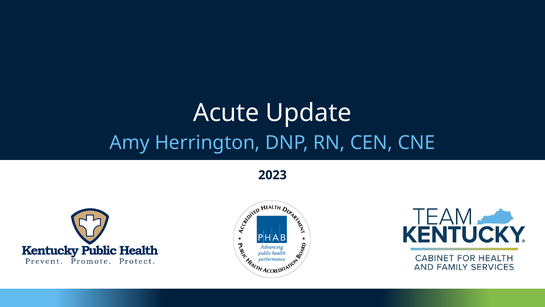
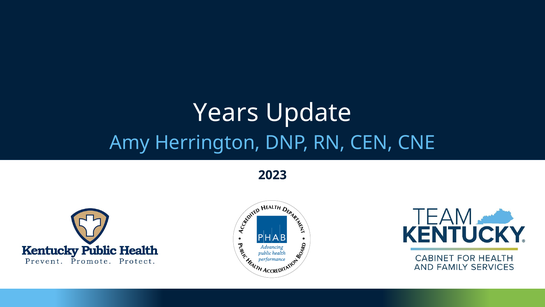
Acute: Acute -> Years
